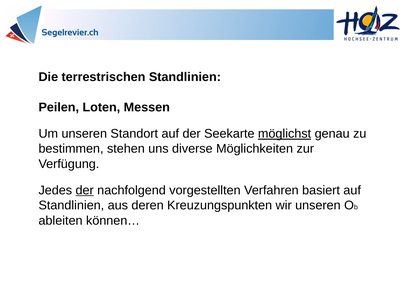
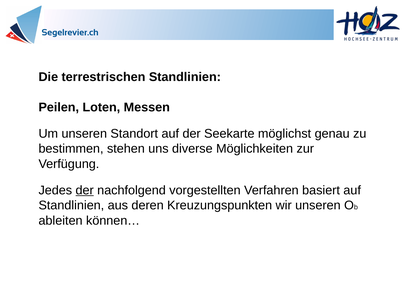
möglichst underline: present -> none
